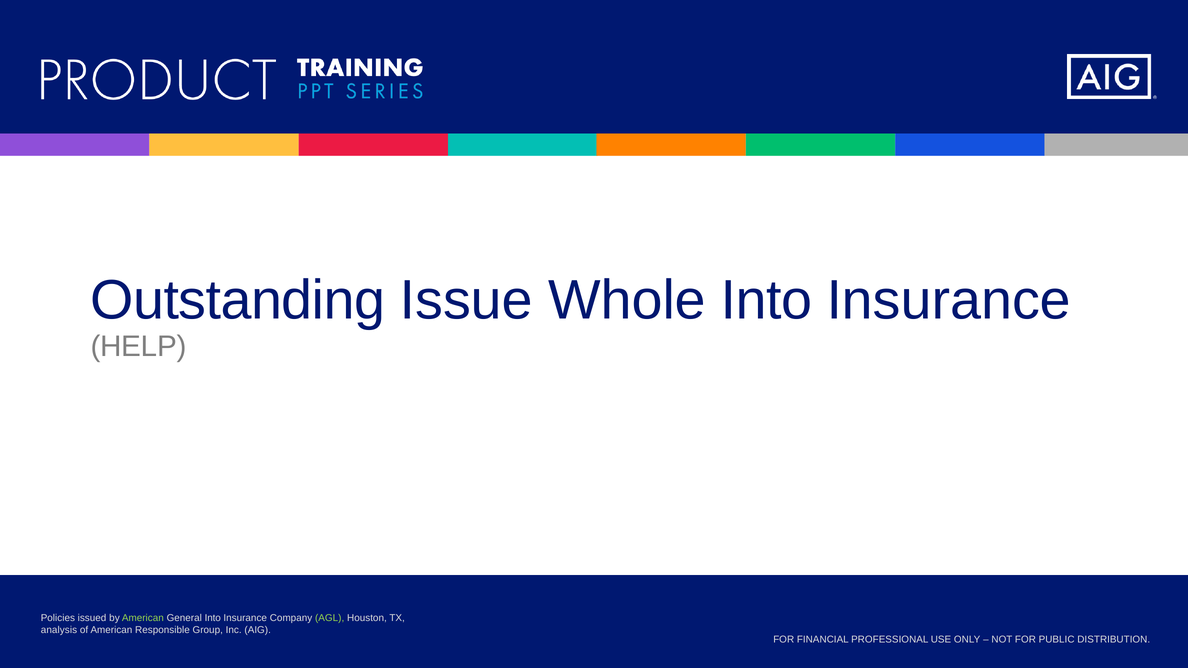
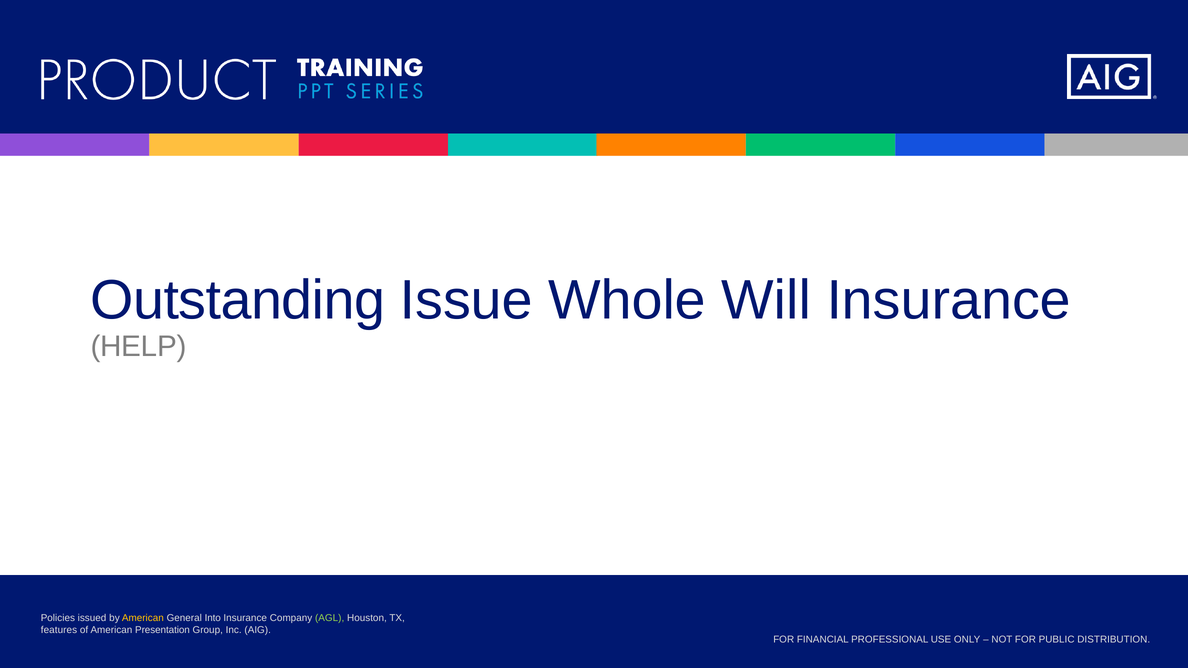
Whole Into: Into -> Will
American at (143, 618) colour: light green -> yellow
analysis: analysis -> features
Responsible: Responsible -> Presentation
